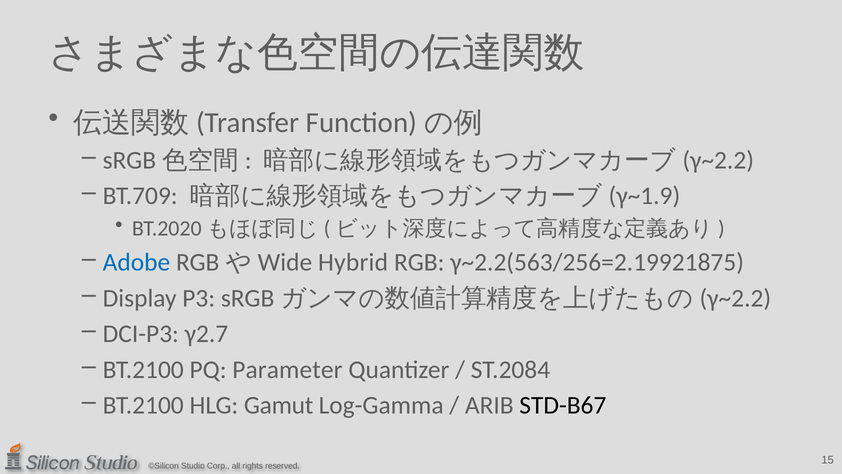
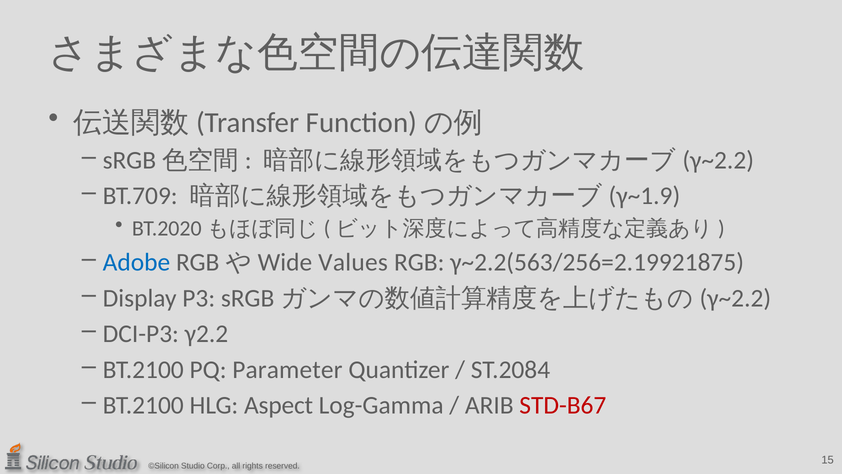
Hybrid: Hybrid -> Values
γ2.7: γ2.7 -> γ2.2
Gamut: Gamut -> Aspect
STD-B67 colour: black -> red
